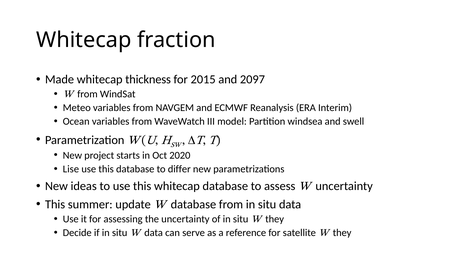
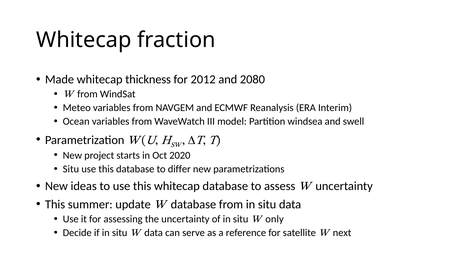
2015: 2015 -> 2012
2097: 2097 -> 2080
Lise at (71, 169): Lise -> Situ
they at (275, 219): they -> only
they at (342, 233): they -> next
